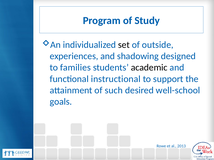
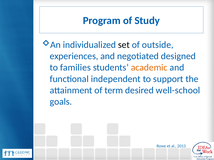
shadowing: shadowing -> negotiated
academic colour: black -> orange
instructional: instructional -> independent
such: such -> term
